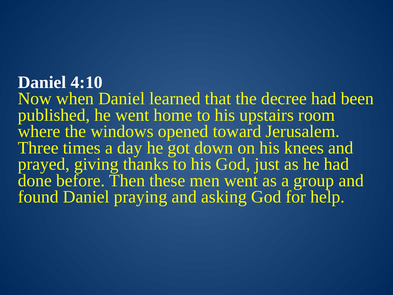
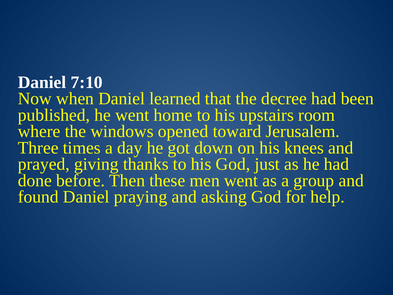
4:10: 4:10 -> 7:10
